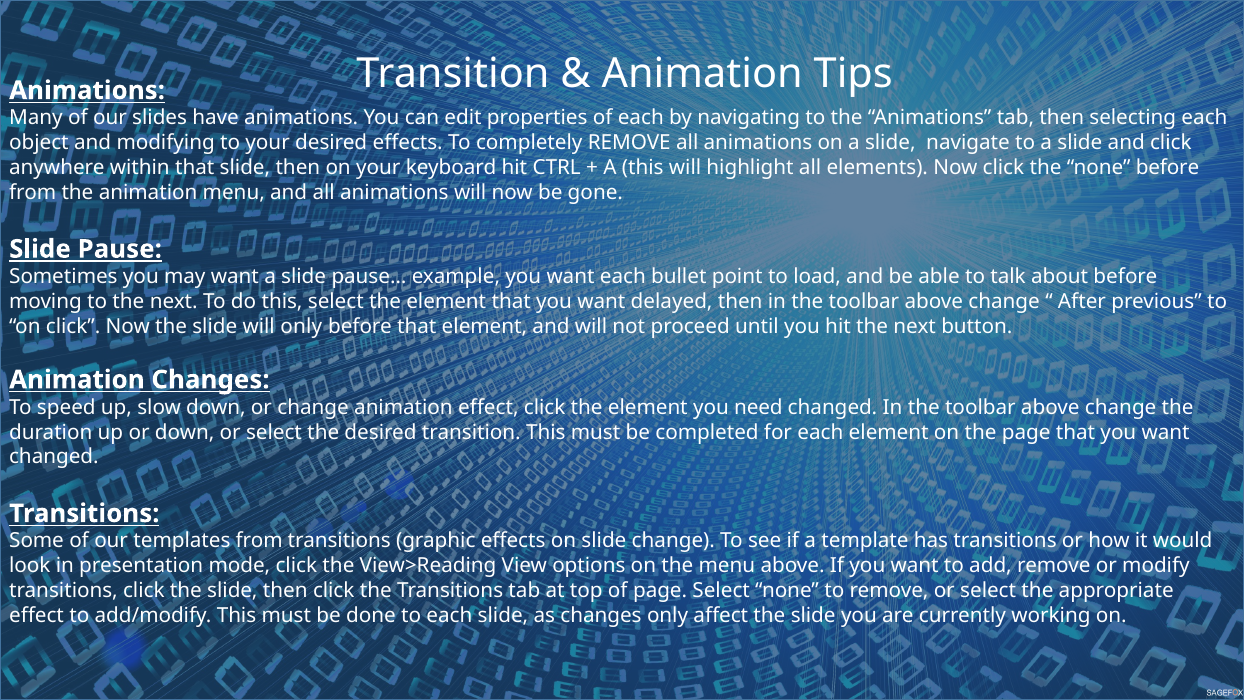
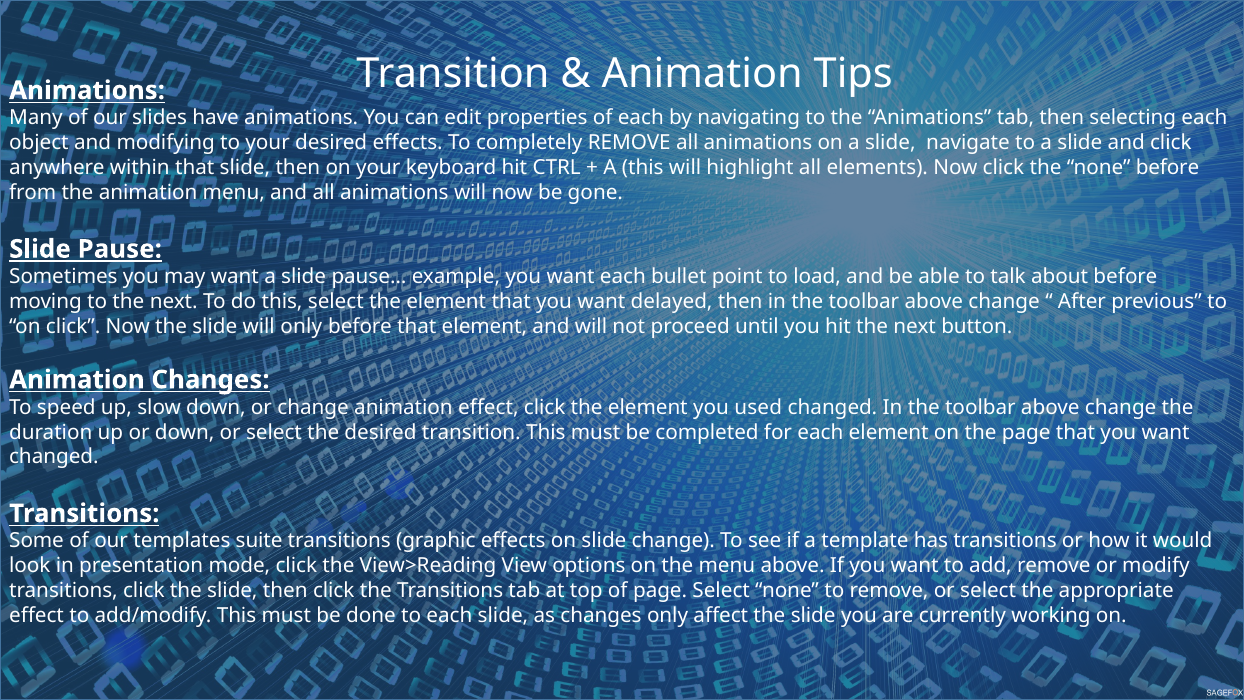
need: need -> used
templates from: from -> suite
